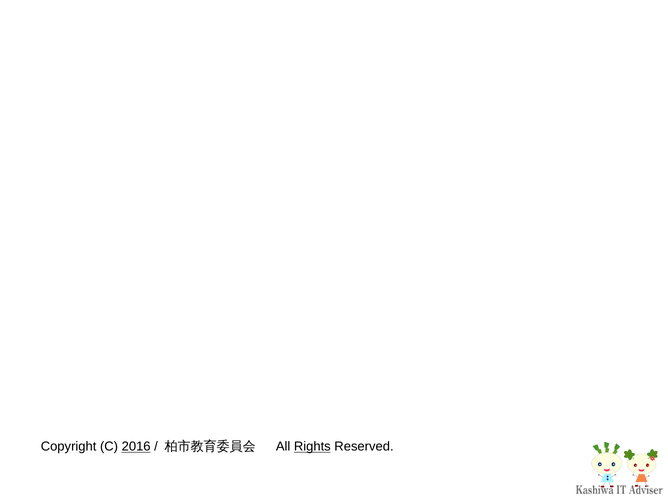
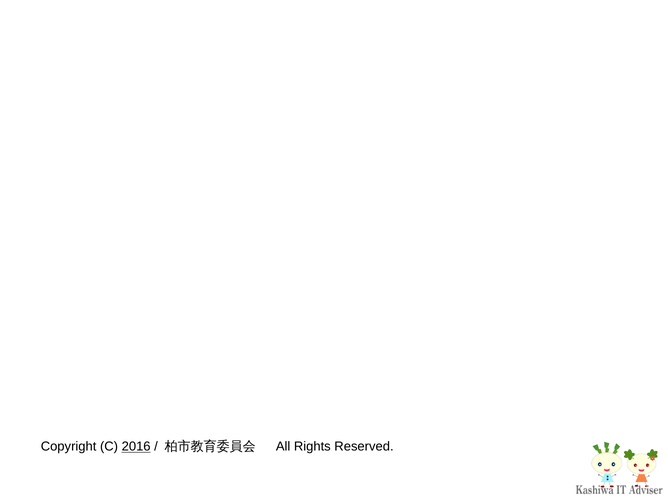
Rights underline: present -> none
